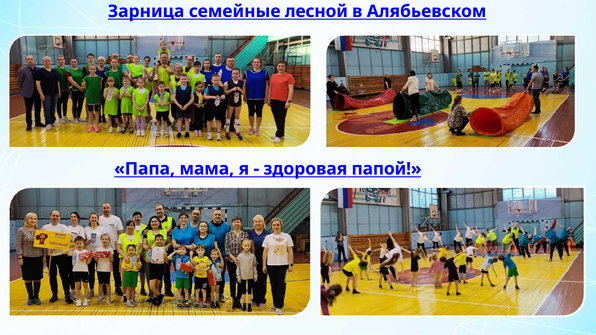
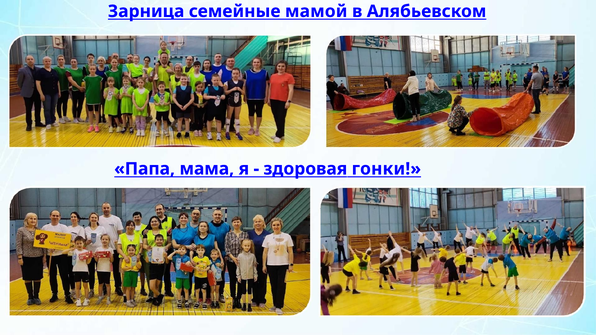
лесной: лесной -> мамой
папой: папой -> гонки
